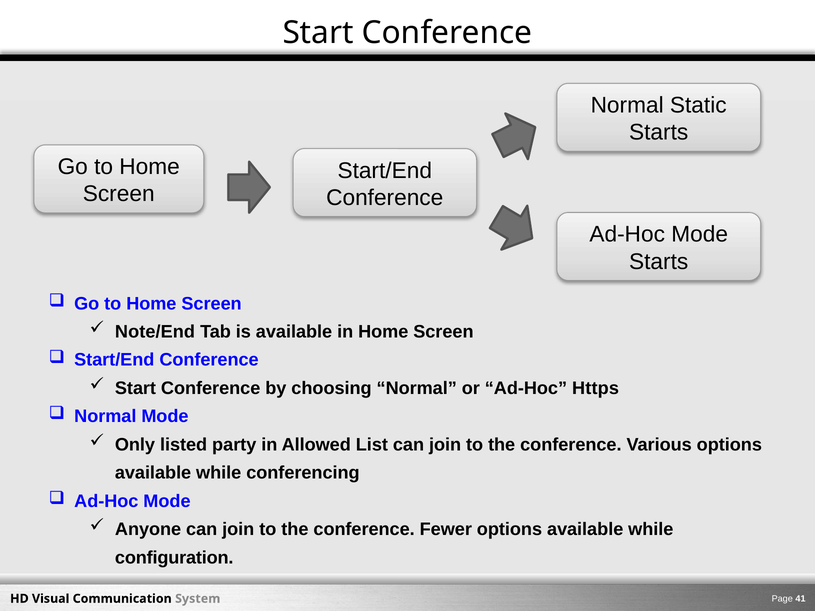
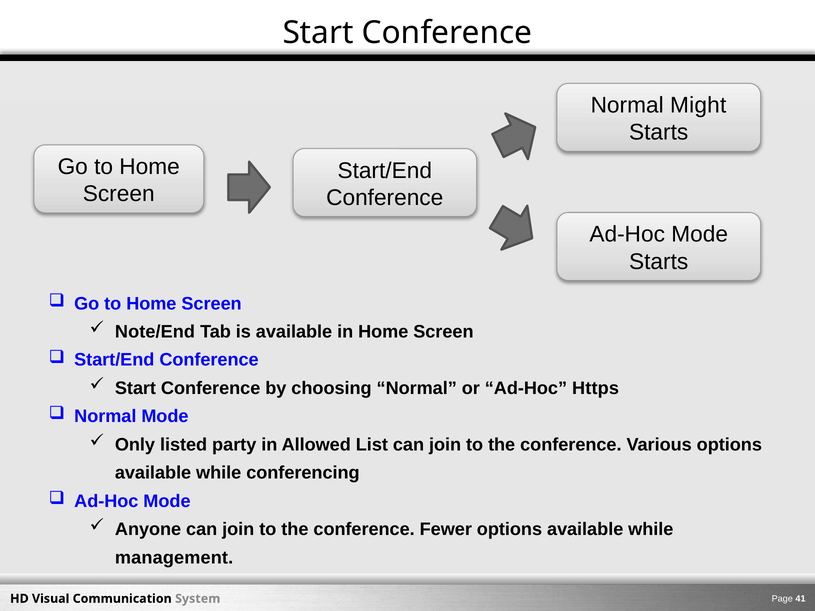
Static: Static -> Might
configuration: configuration -> management
